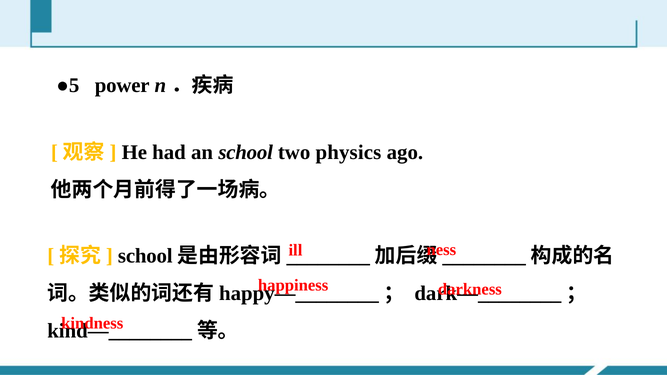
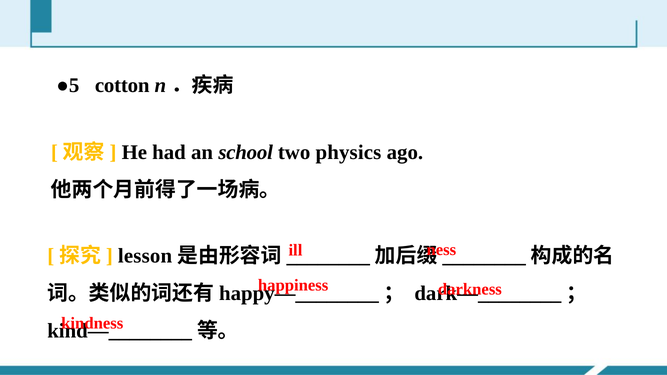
power: power -> cotton
school at (145, 256): school -> lesson
